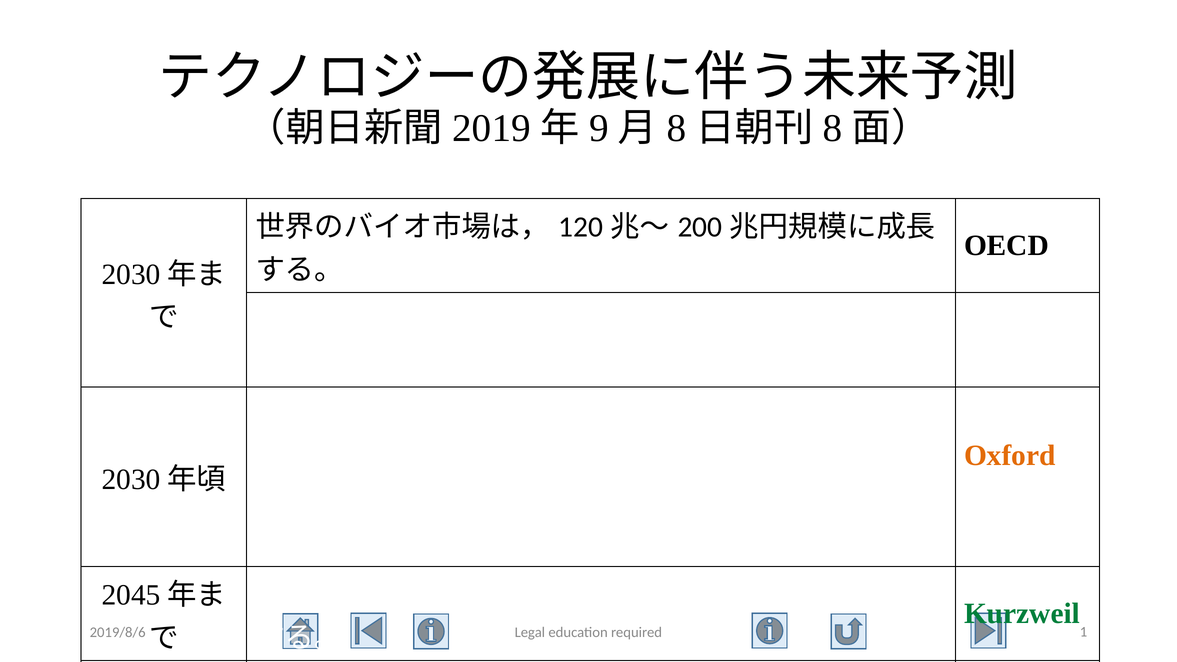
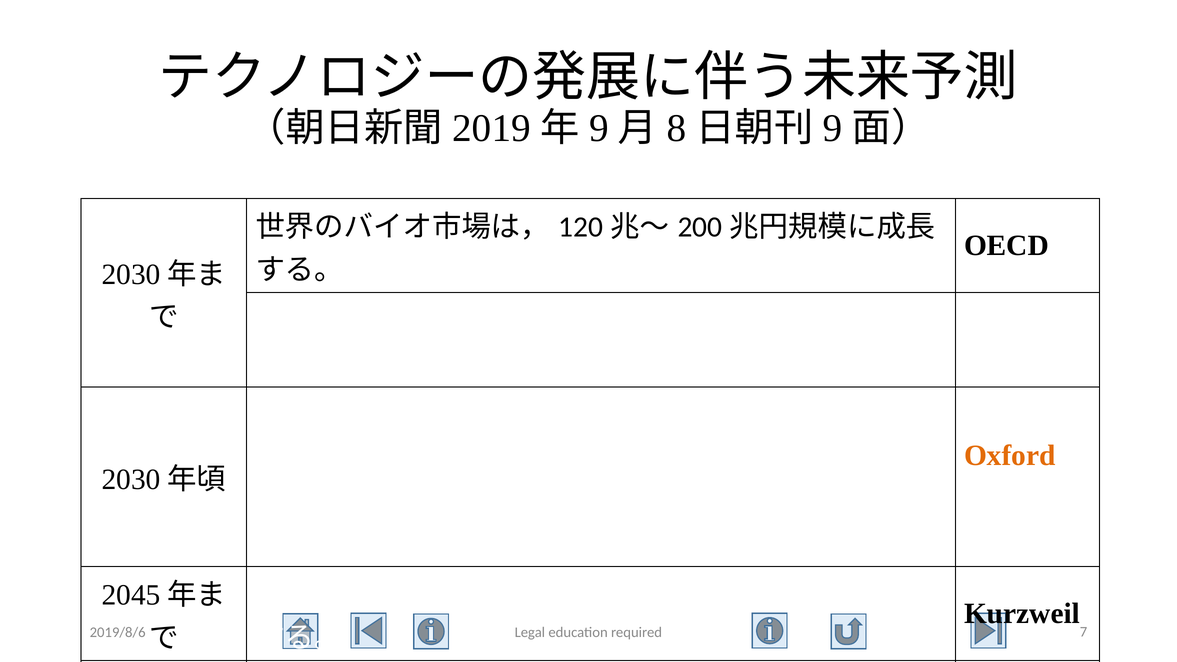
8 at (833, 128): 8 -> 9
Kurzweil colour: green -> black
1: 1 -> 7
